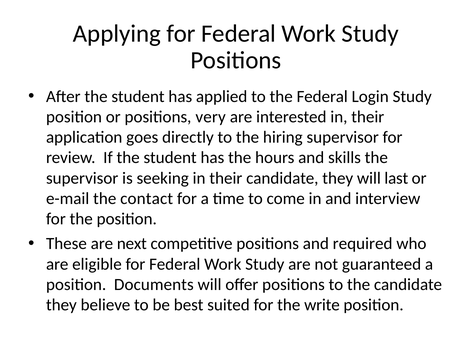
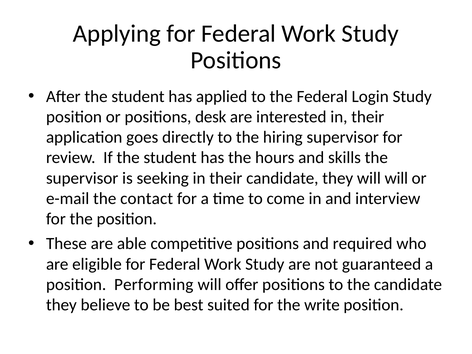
very: very -> desk
will last: last -> will
next: next -> able
Documents: Documents -> Performing
